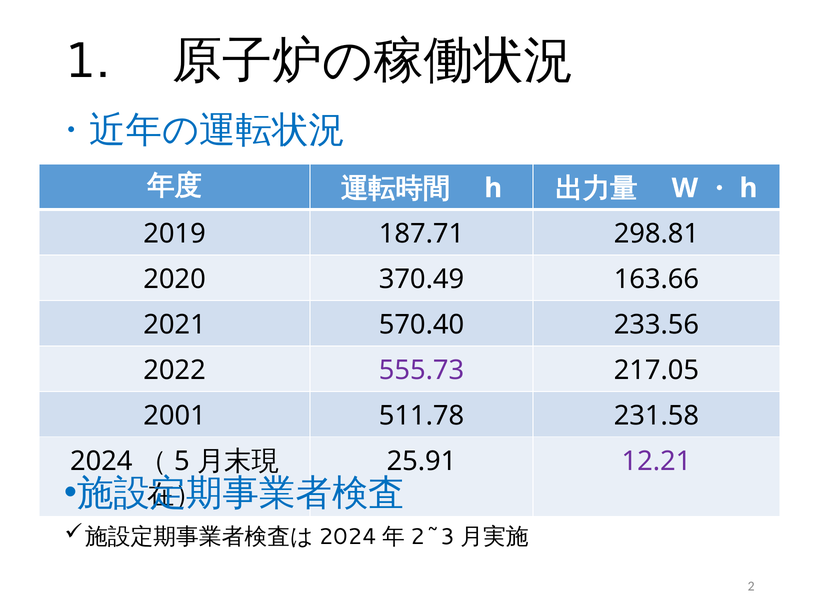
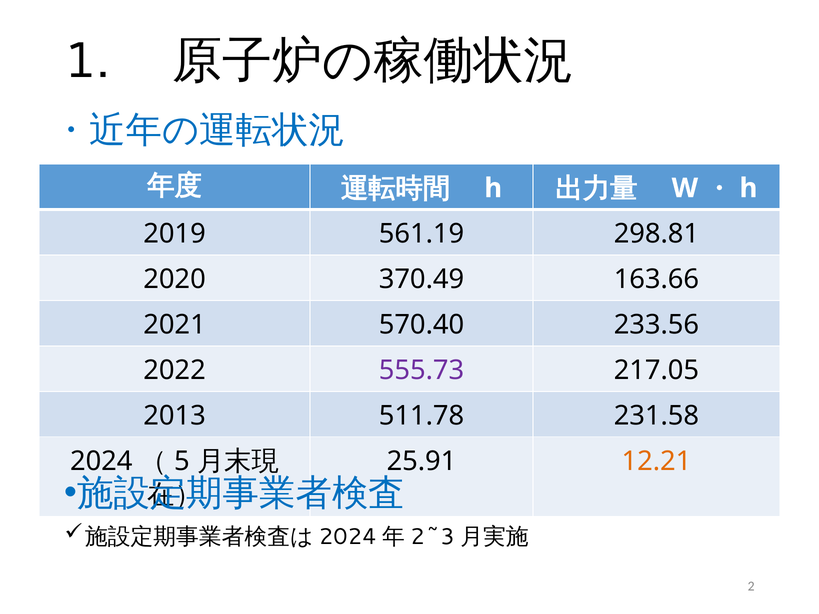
187.71: 187.71 -> 561.19
2001: 2001 -> 2013
12.21 colour: purple -> orange
